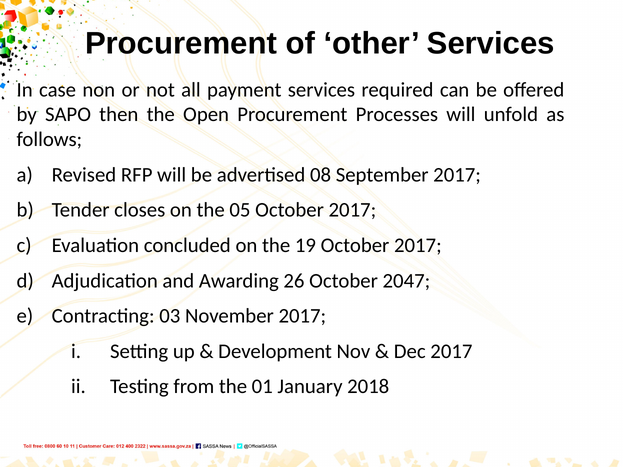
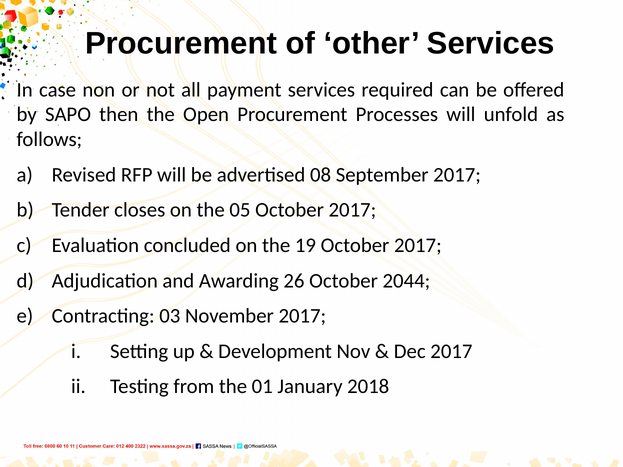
2047: 2047 -> 2044
